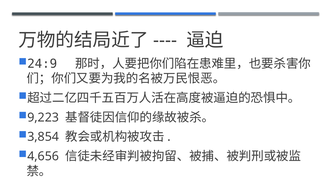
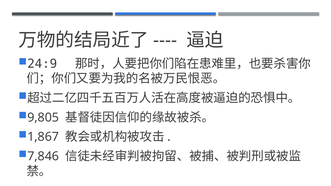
9,223: 9,223 -> 9,805
3,854: 3,854 -> 1,867
4,656: 4,656 -> 7,846
